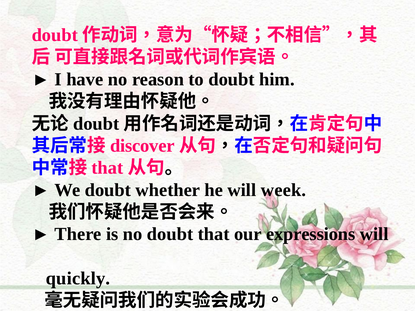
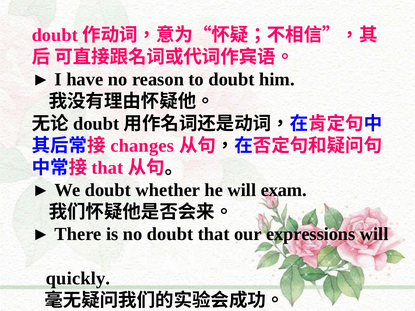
discover: discover -> changes
week: week -> exam
